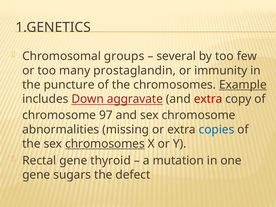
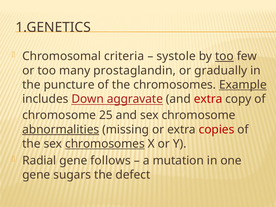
groups: groups -> criteria
several: several -> systole
too at (224, 56) underline: none -> present
immunity: immunity -> gradually
97: 97 -> 25
abnormalities underline: none -> present
copies colour: blue -> red
Rectal: Rectal -> Radial
thyroid: thyroid -> follows
